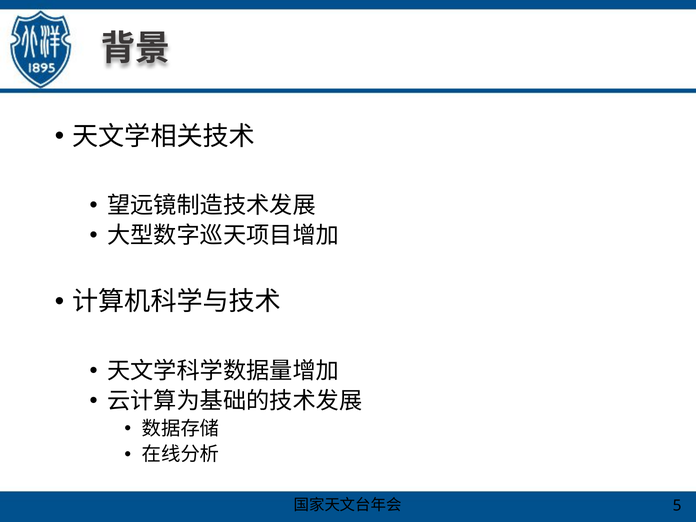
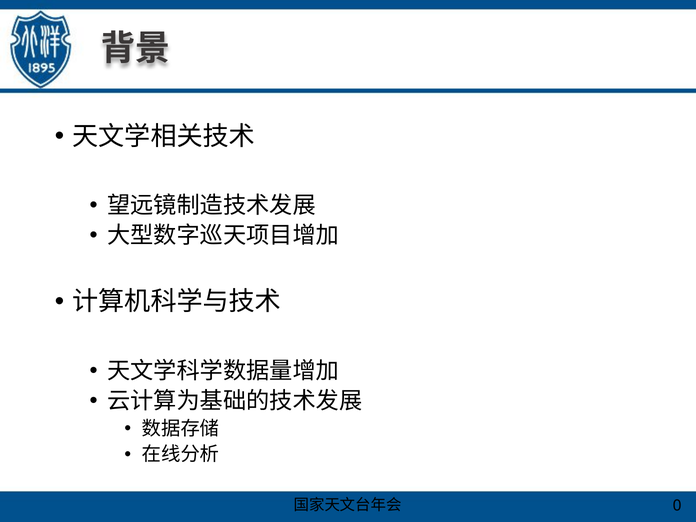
5: 5 -> 0
